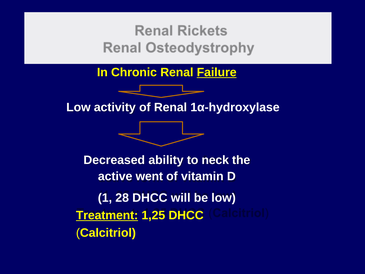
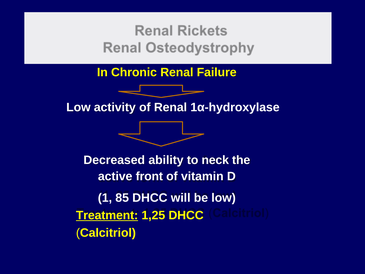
Failure underline: present -> none
went: went -> front
28: 28 -> 85
